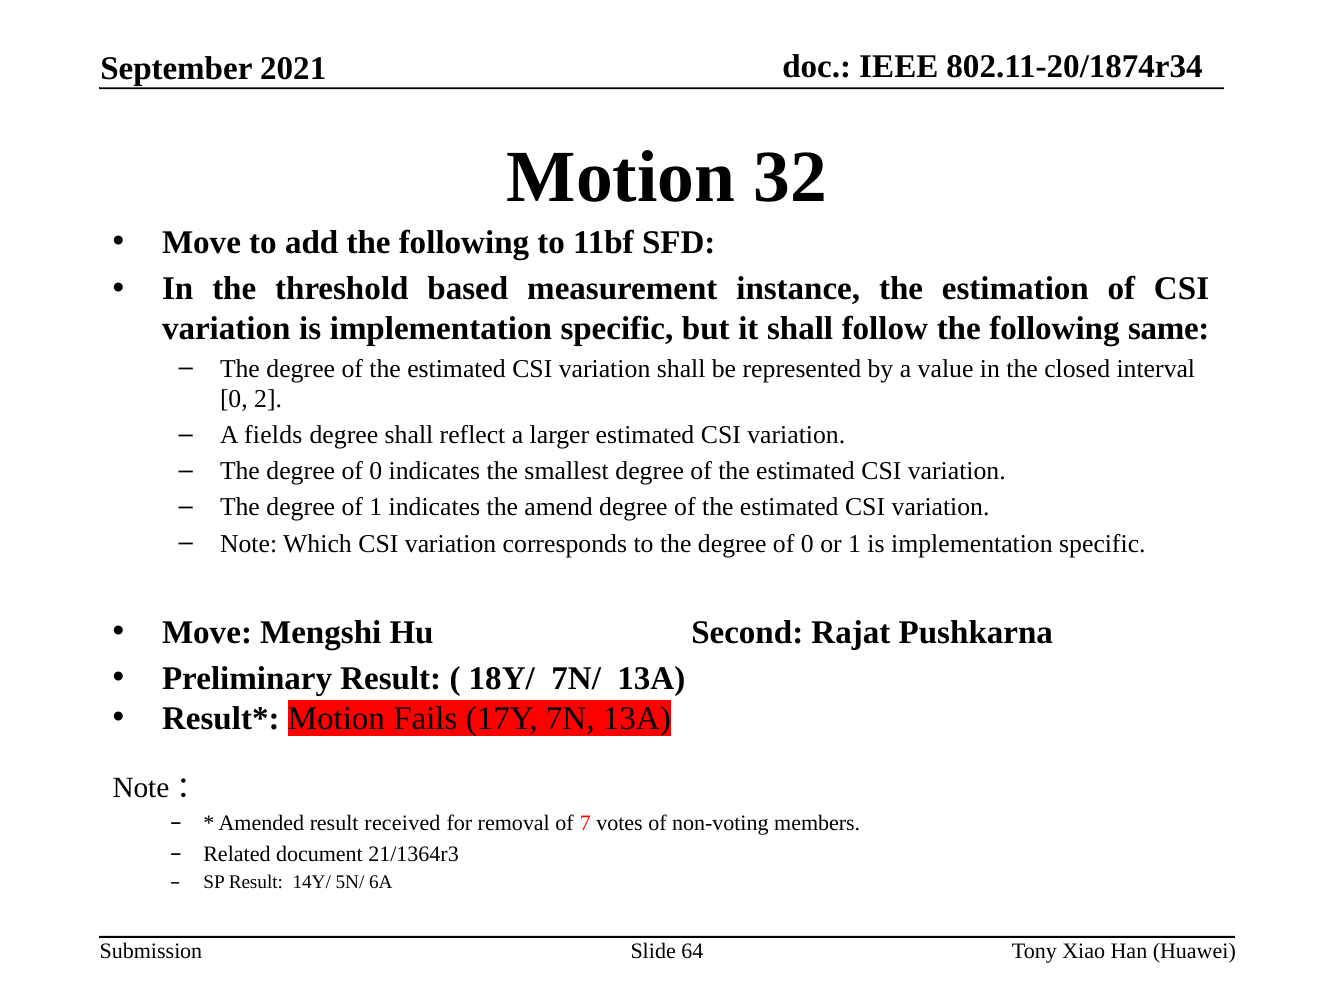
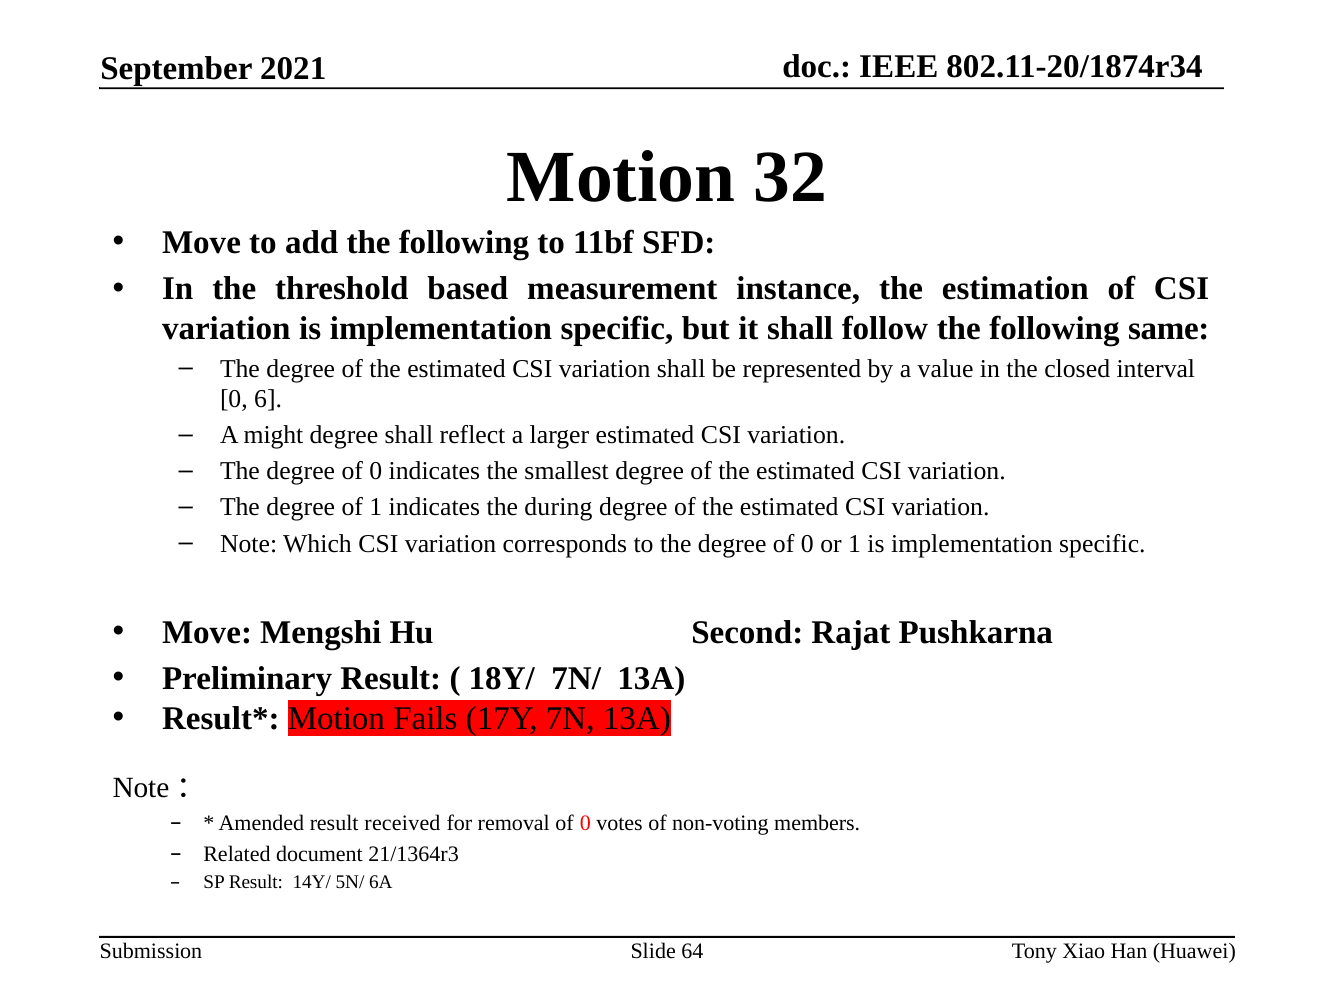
2: 2 -> 6
fields: fields -> might
amend: amend -> during
removal of 7: 7 -> 0
